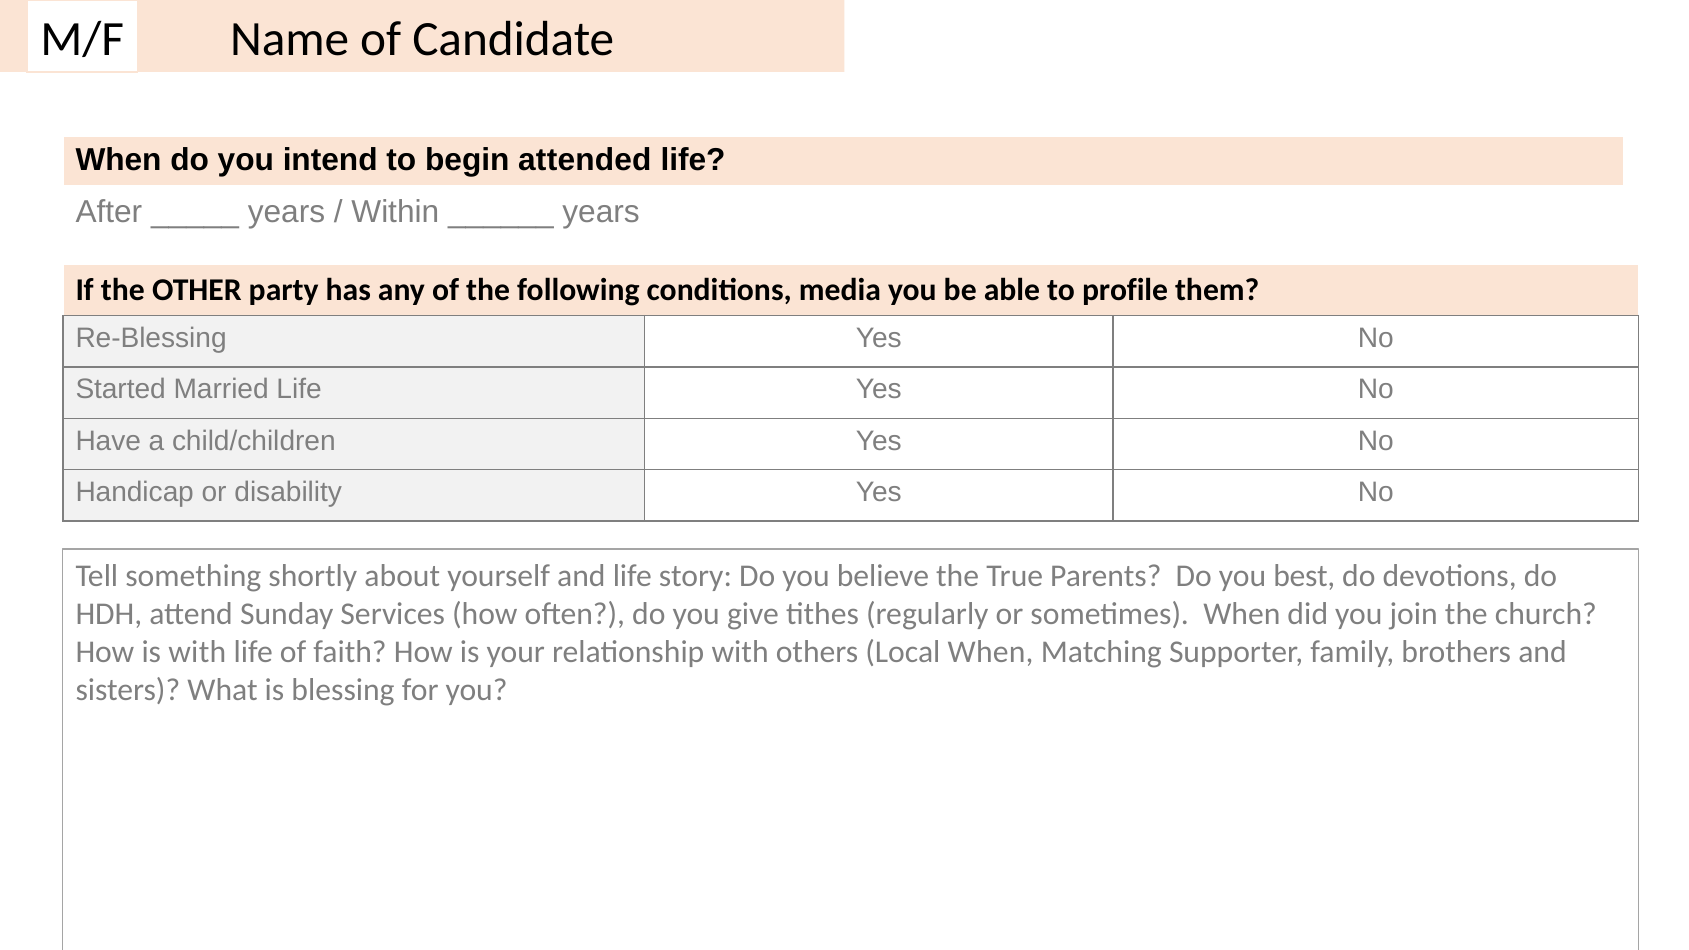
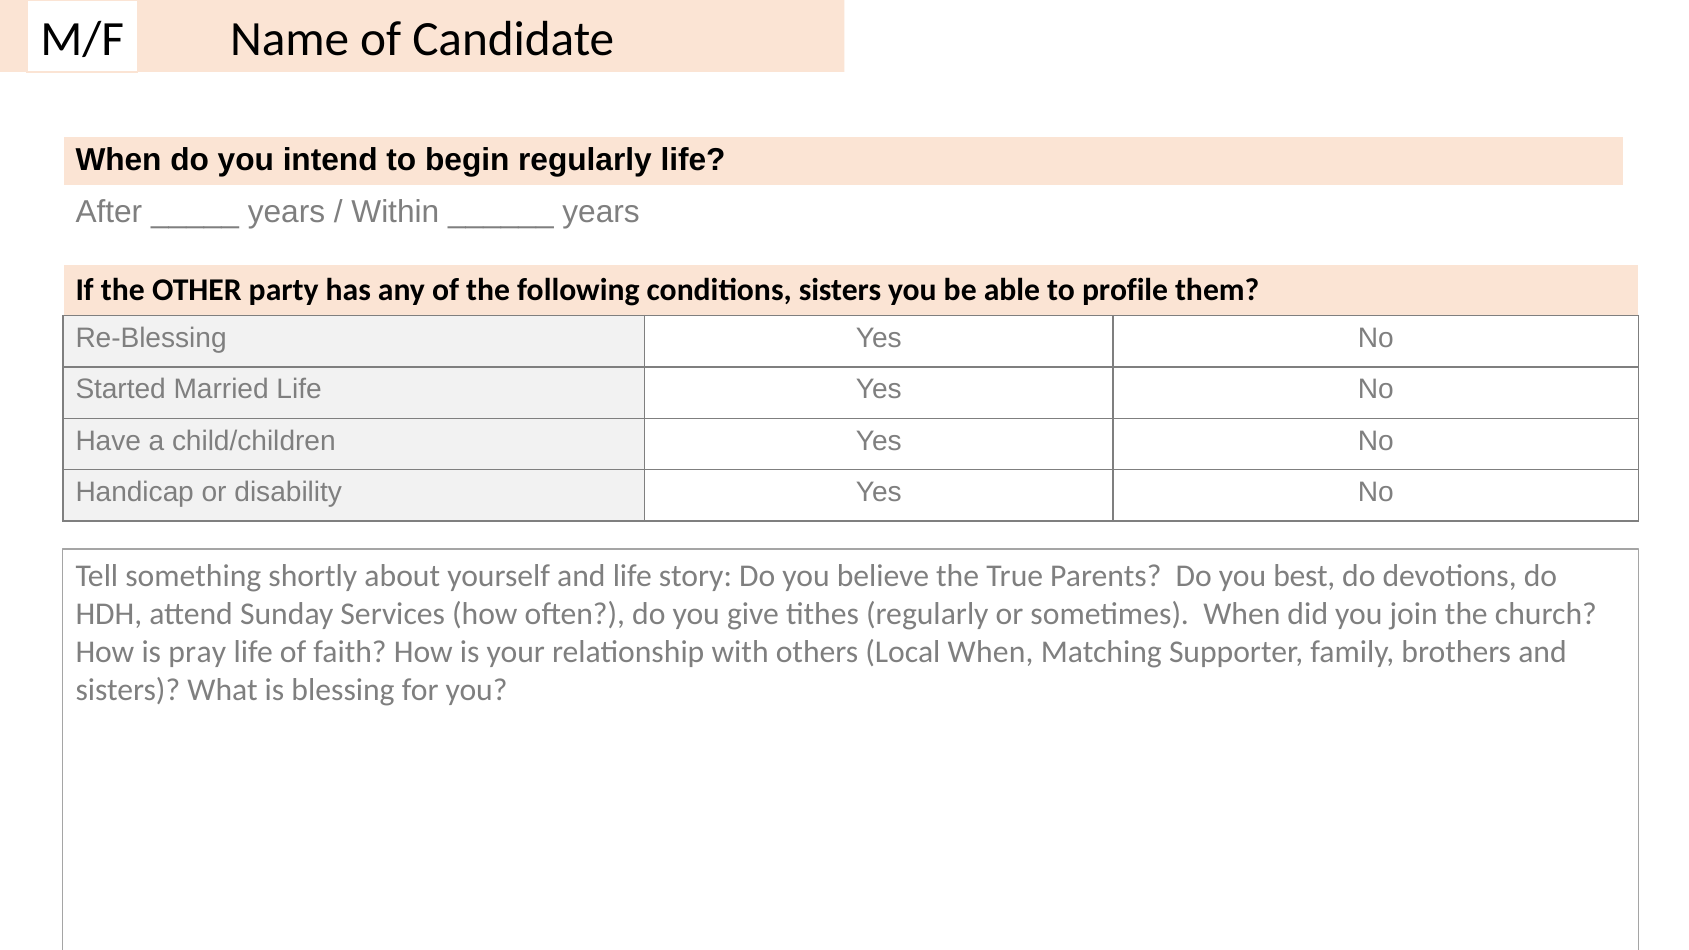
begin attended: attended -> regularly
conditions media: media -> sisters
is with: with -> pray
